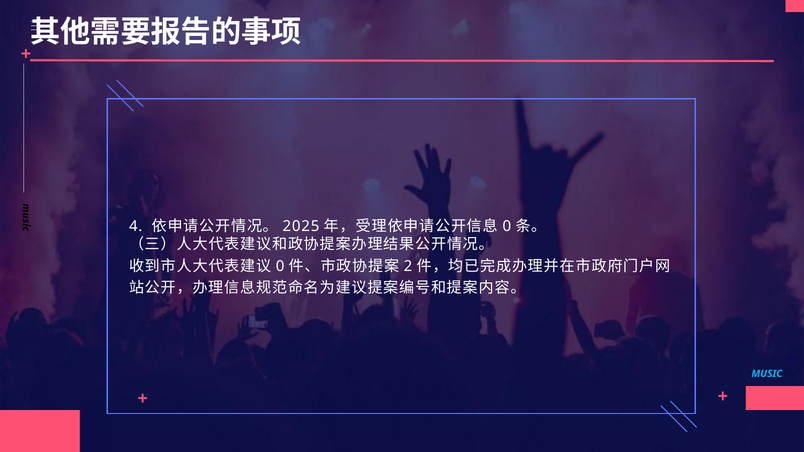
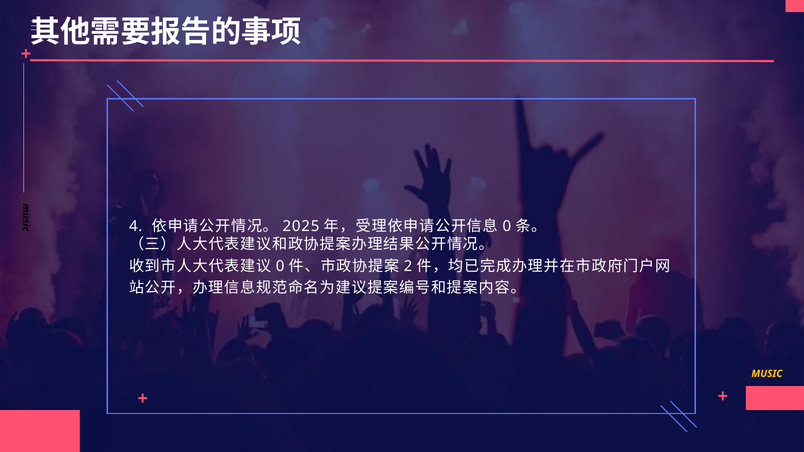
MUSIC colour: light blue -> yellow
